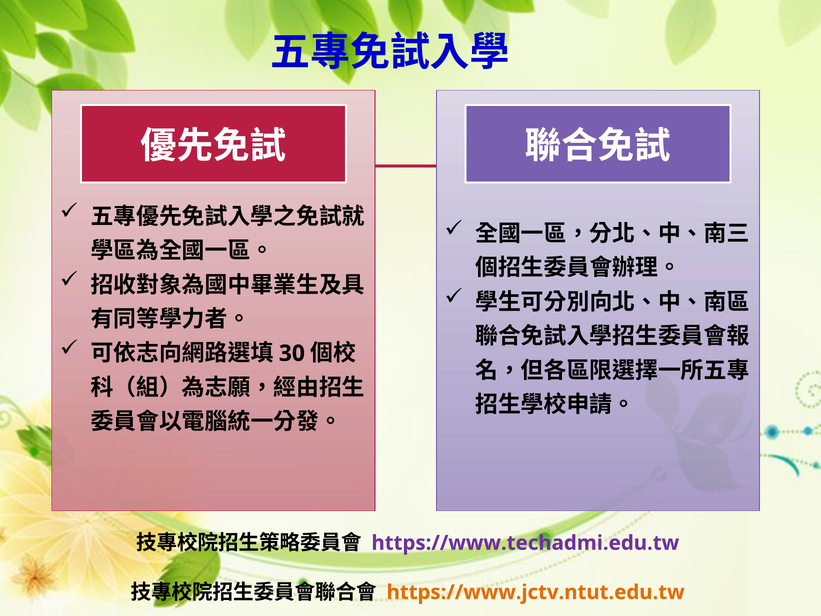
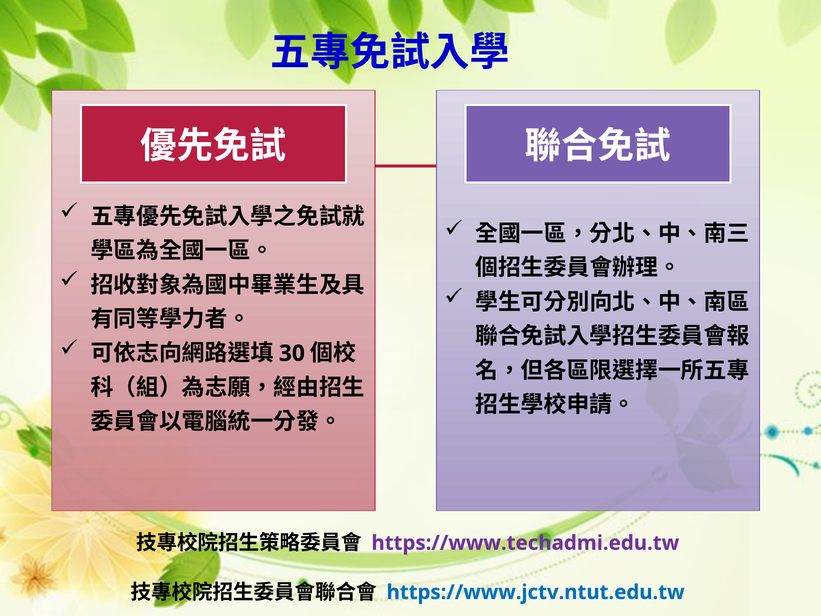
https://www.jctv.ntut.edu.tw colour: orange -> blue
